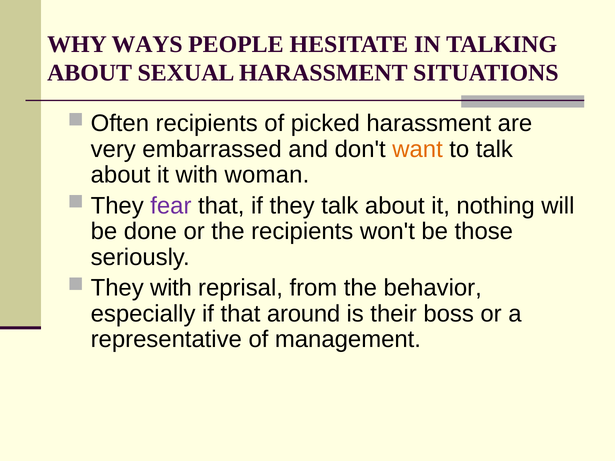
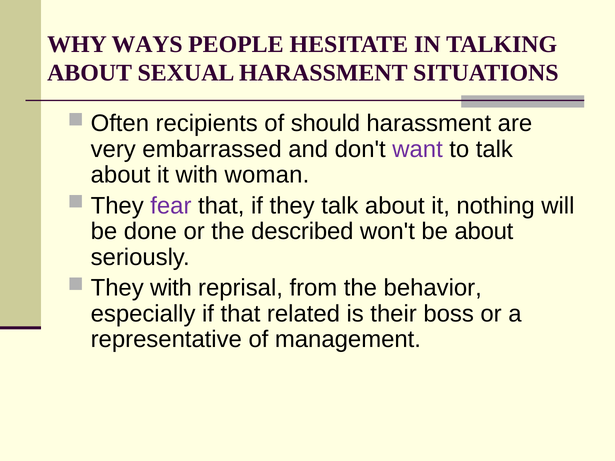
picked: picked -> should
want colour: orange -> purple
the recipients: recipients -> described
be those: those -> about
around: around -> related
